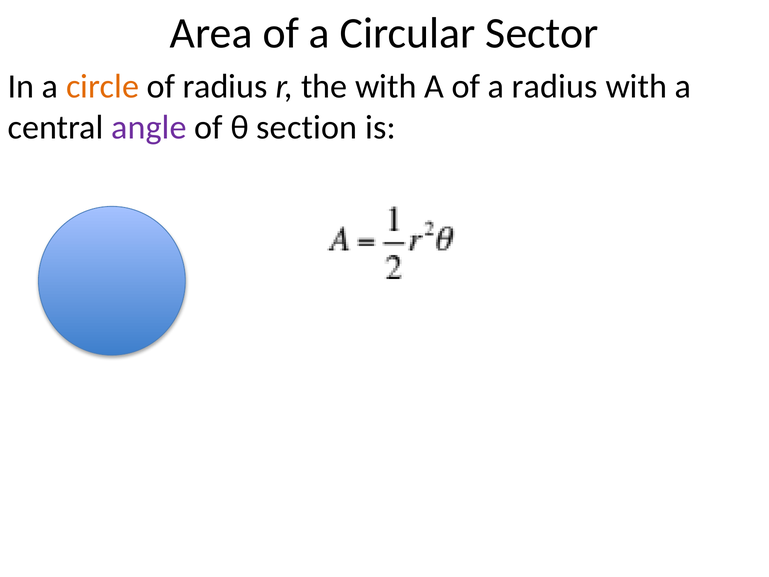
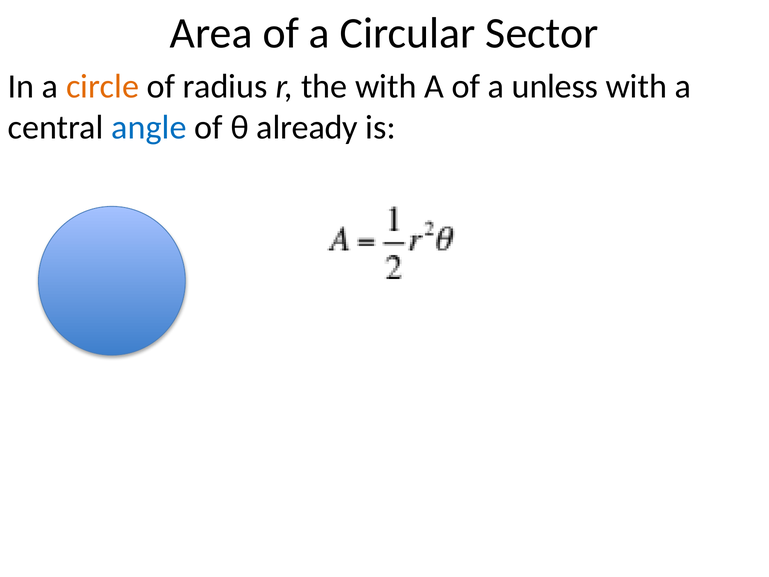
a radius: radius -> unless
angle colour: purple -> blue
section: section -> already
